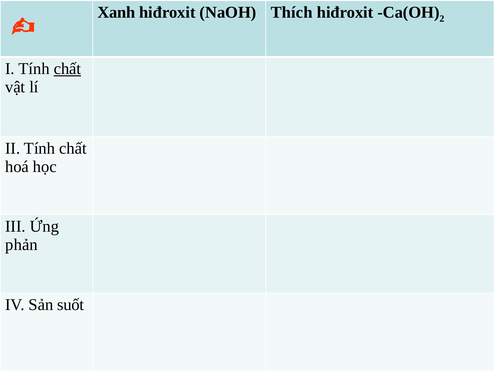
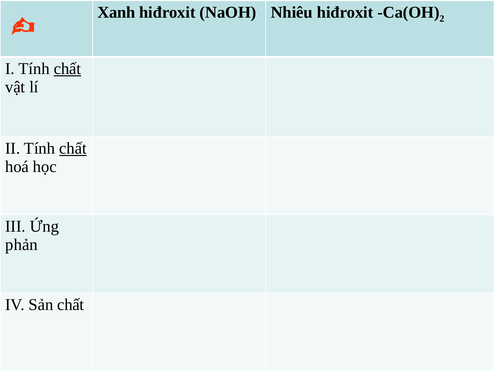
Thích: Thích -> Nhiêu
chất at (73, 148) underline: none -> present
Sản suốt: suốt -> chất
